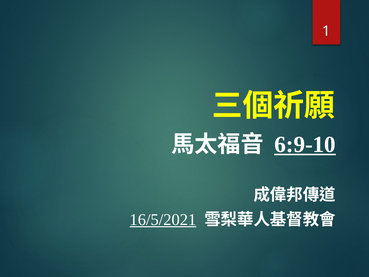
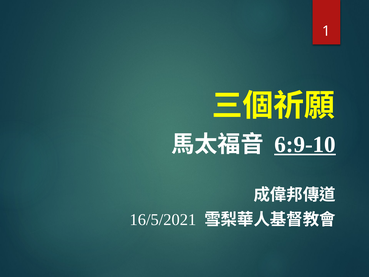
16/5/2021 underline: present -> none
